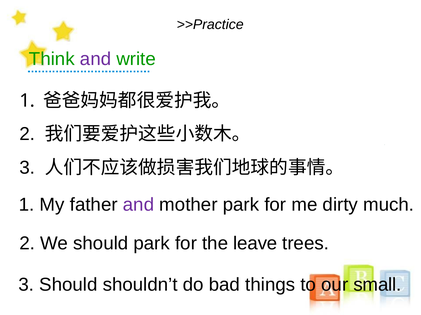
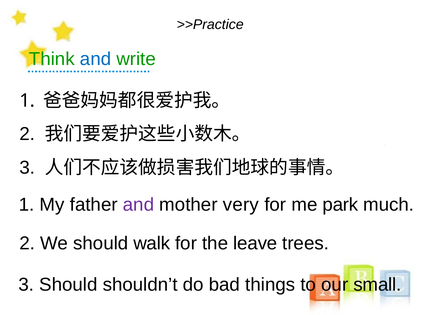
and at (96, 59) colour: purple -> blue
mother park: park -> very
dirty: dirty -> park
should park: park -> walk
